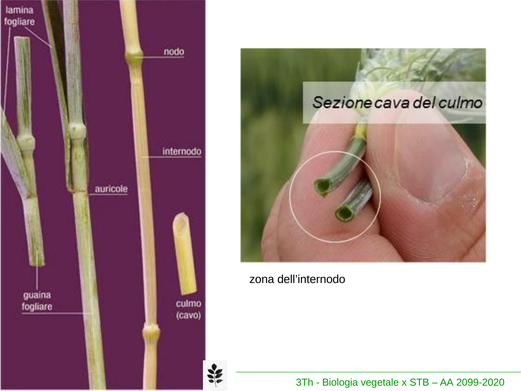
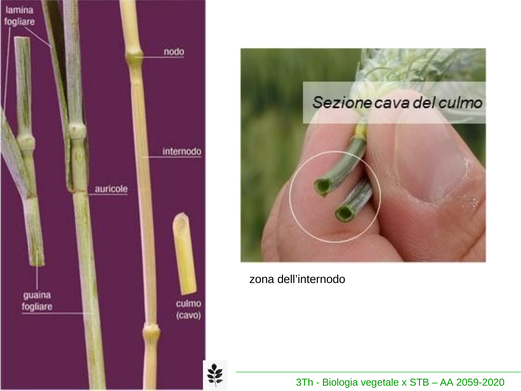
2099-2020: 2099-2020 -> 2059-2020
